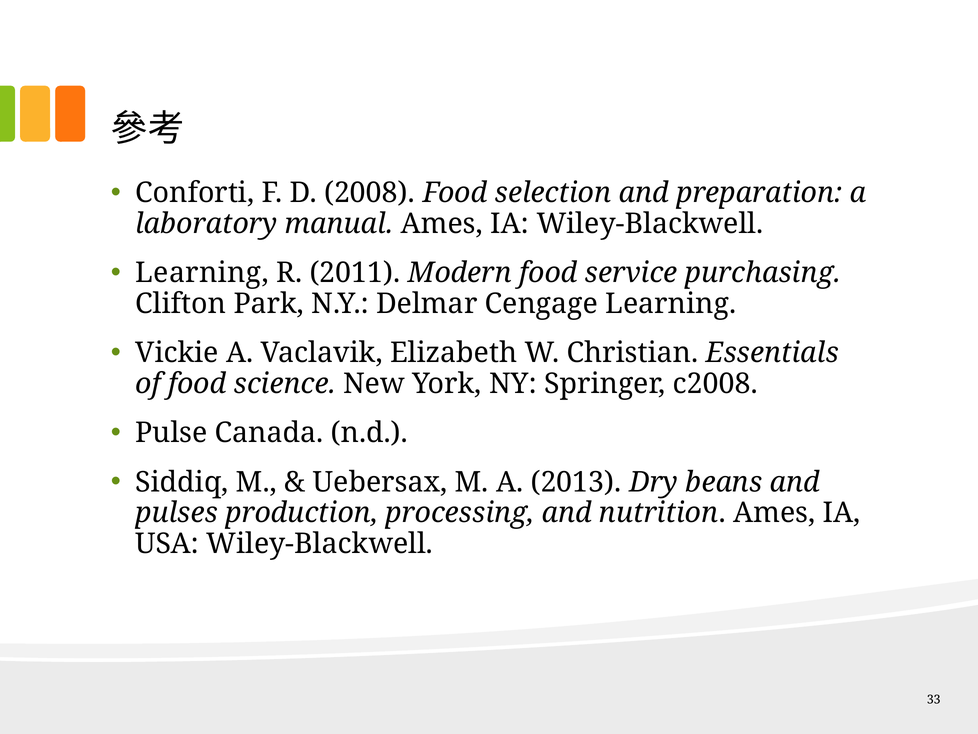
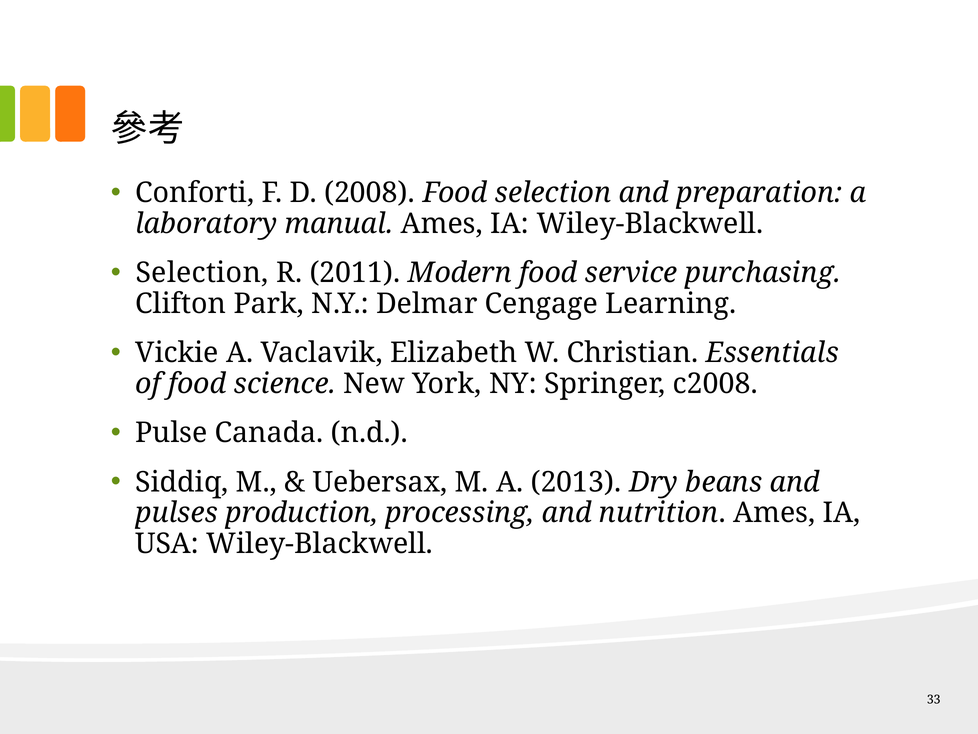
Learning at (202, 273): Learning -> Selection
